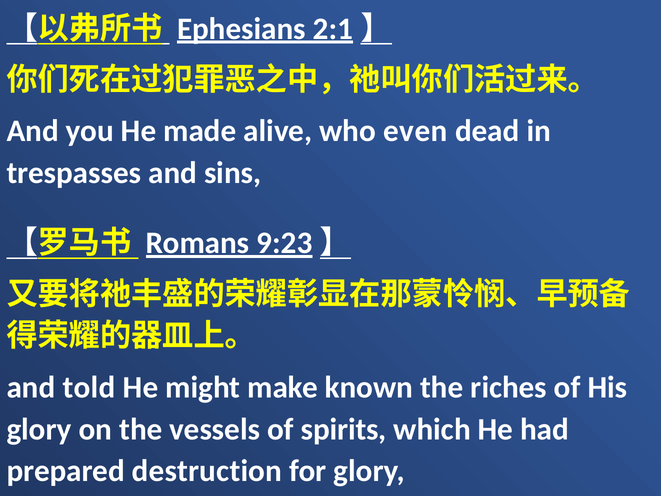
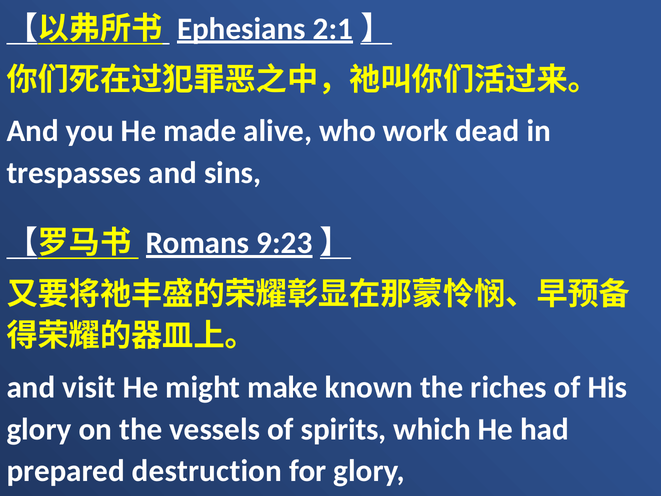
even: even -> work
told: told -> visit
